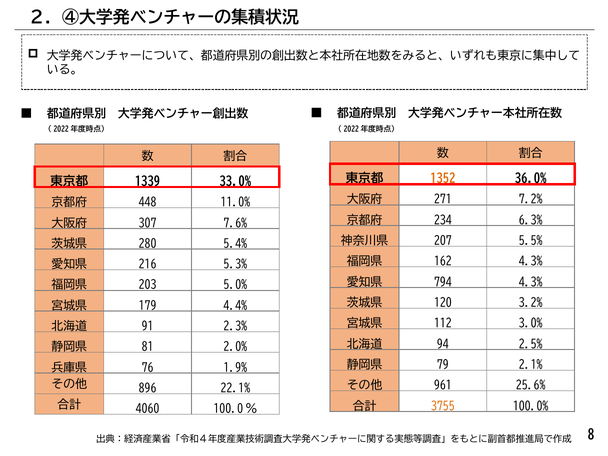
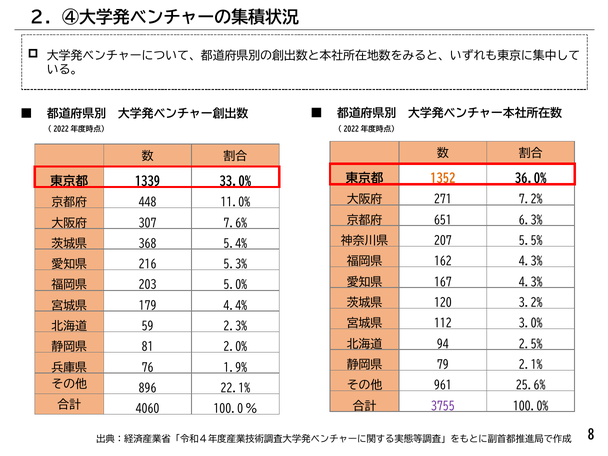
234: 234 -> 651
280: 280 -> 368
794: 794 -> 167
91: 91 -> 59
3755 colour: orange -> purple
